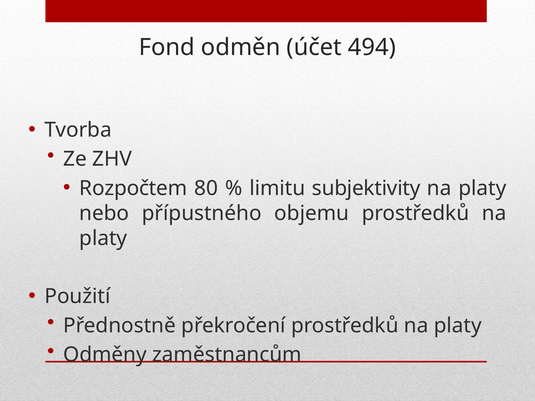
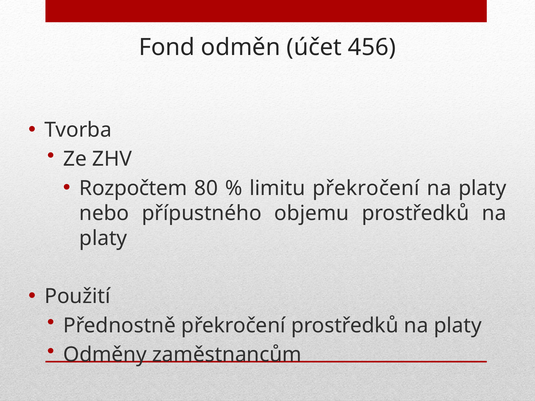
494: 494 -> 456
limitu subjektivity: subjektivity -> překročení
